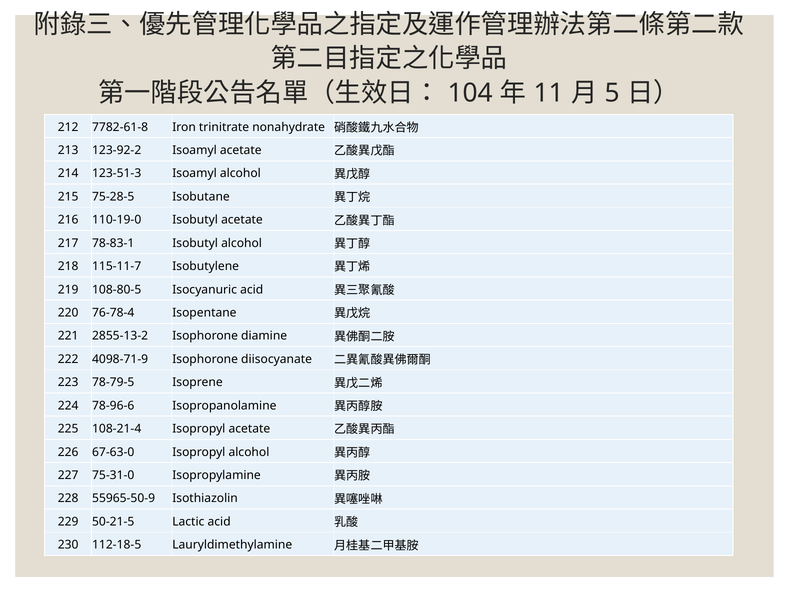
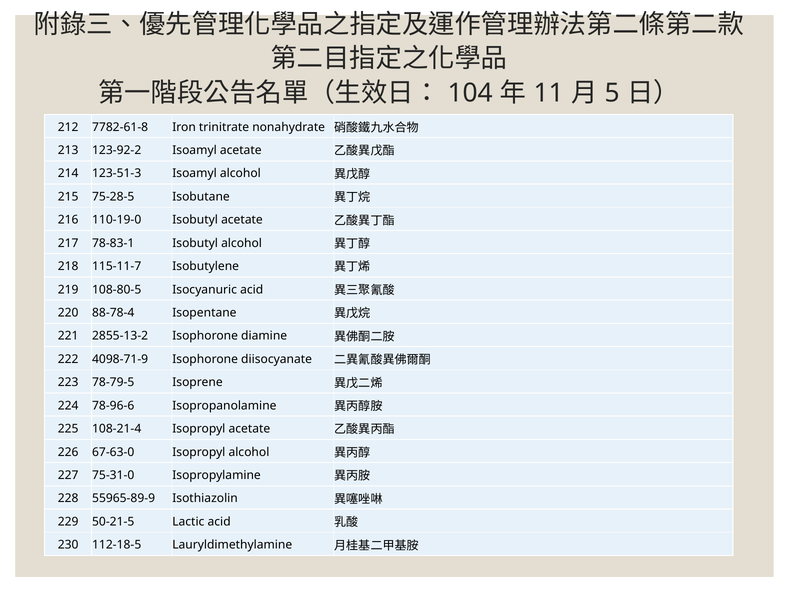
76-78-4: 76-78-4 -> 88-78-4
55965-50-9: 55965-50-9 -> 55965-89-9
